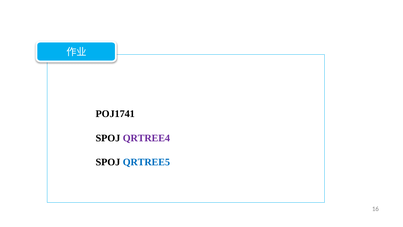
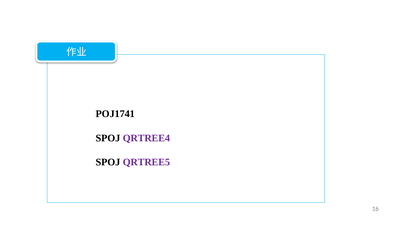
QRTREE5 colour: blue -> purple
